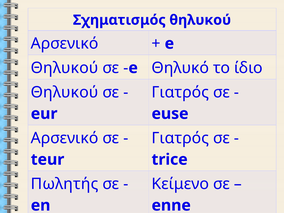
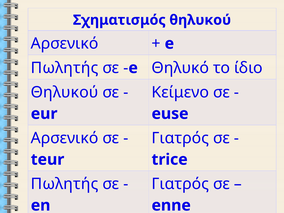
Θηλυκού at (65, 68): Θηλυκού -> Πωλητής
Γιατρός at (180, 92): Γιατρός -> Κείμενο
Κείμενο at (180, 184): Κείμενο -> Γιατρός
